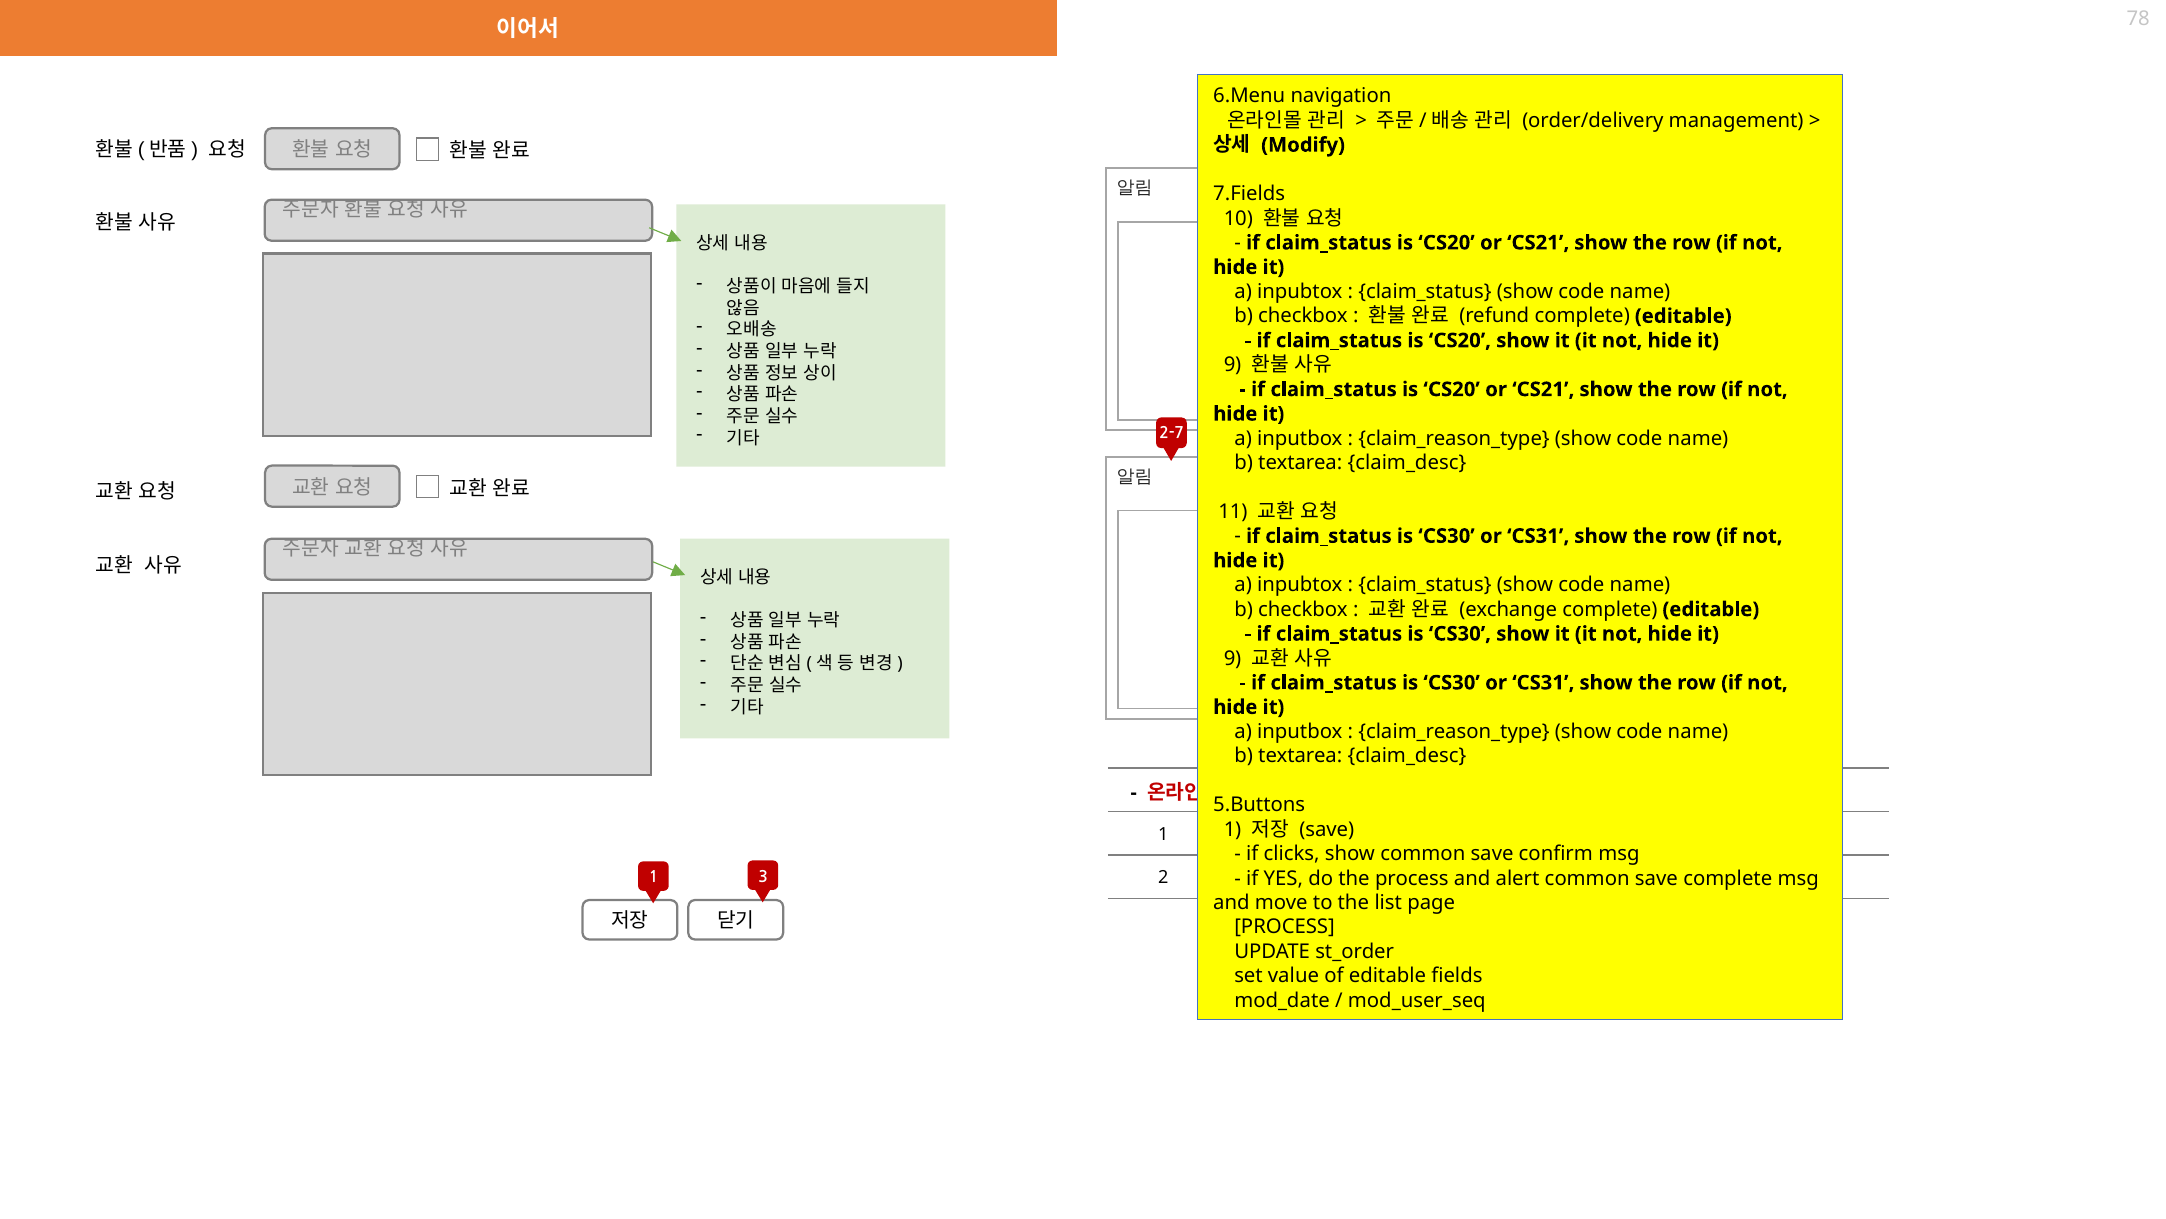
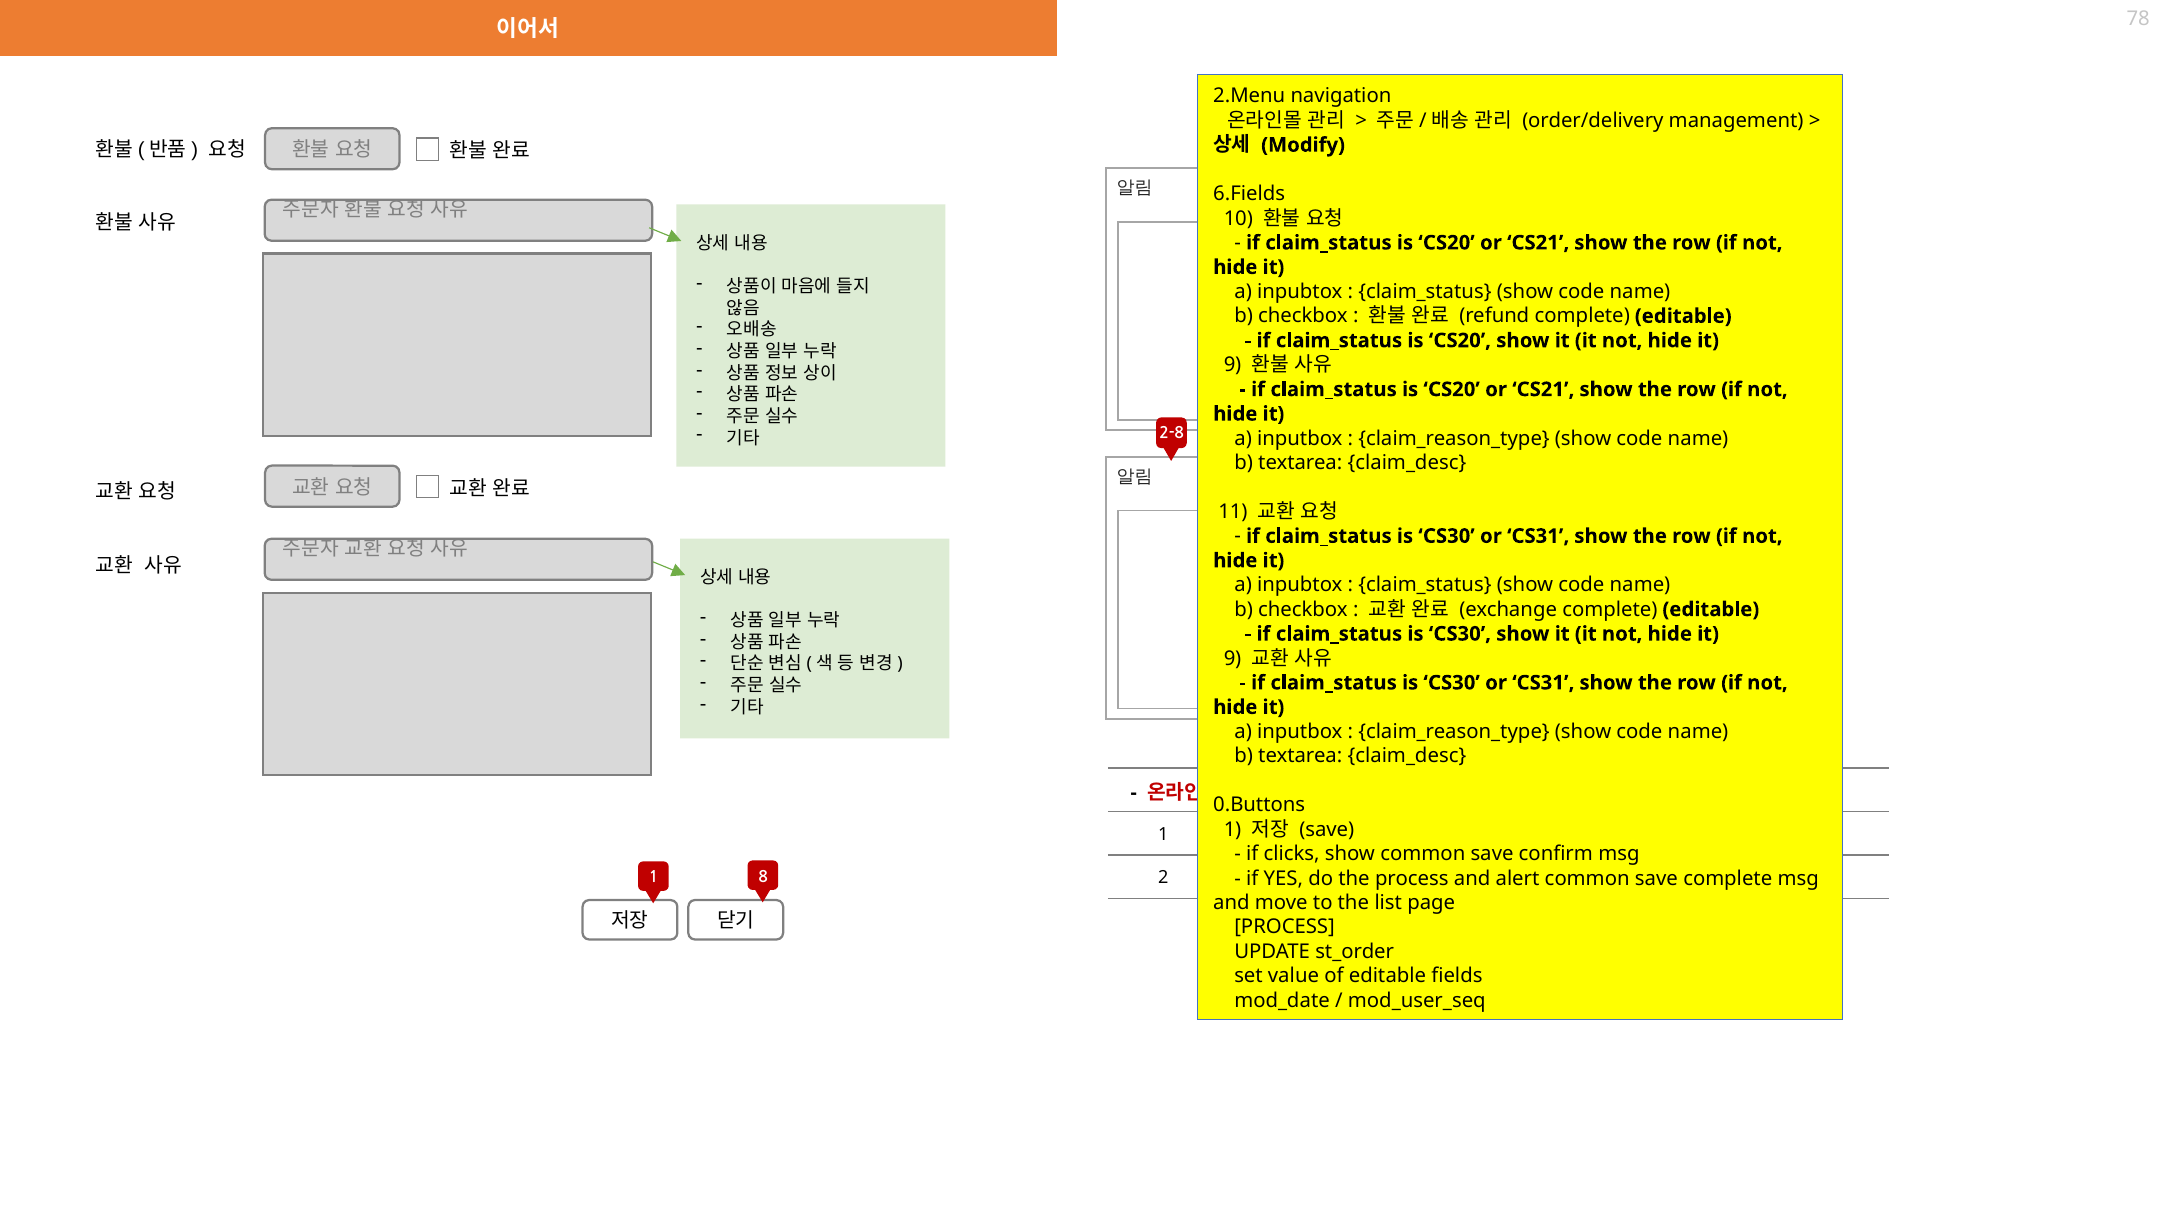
6.Menu: 6.Menu -> 2.Menu
7.Fields: 7.Fields -> 6.Fields
2-7: 2-7 -> 2-8
5.Buttons: 5.Buttons -> 0.Buttons
3: 3 -> 8
